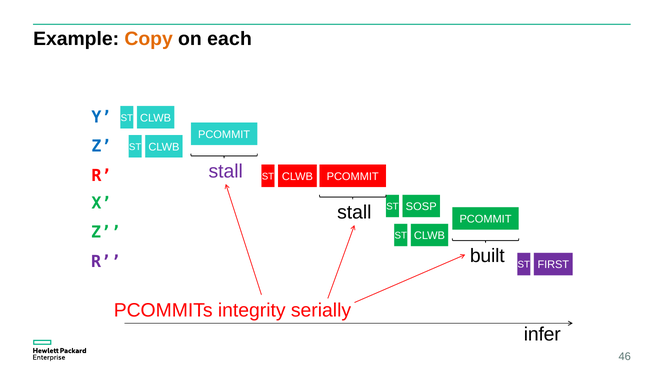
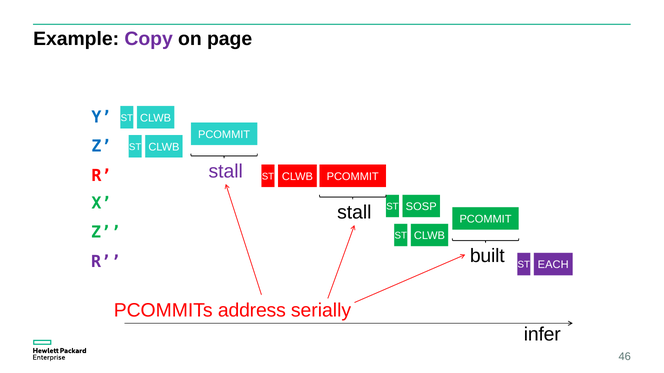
Copy colour: orange -> purple
each: each -> page
FIRST: FIRST -> EACH
integrity: integrity -> address
